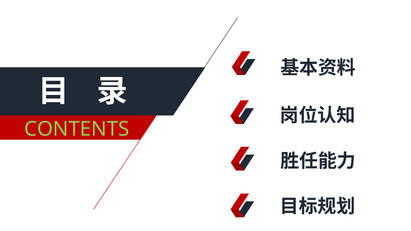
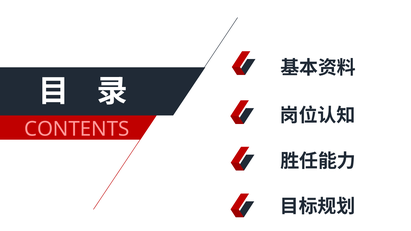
CONTENTS colour: light green -> pink
